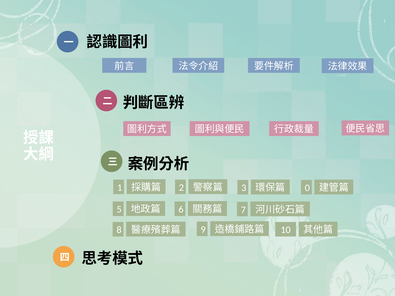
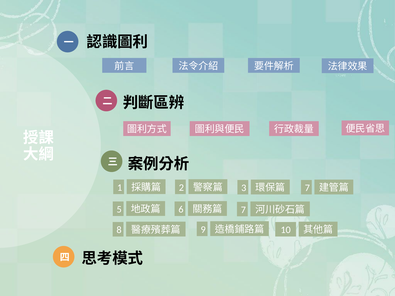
0 at (307, 188): 0 -> 7
